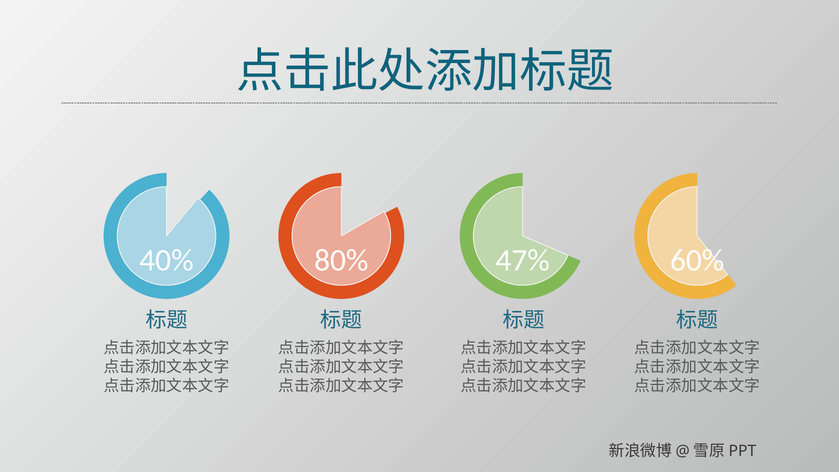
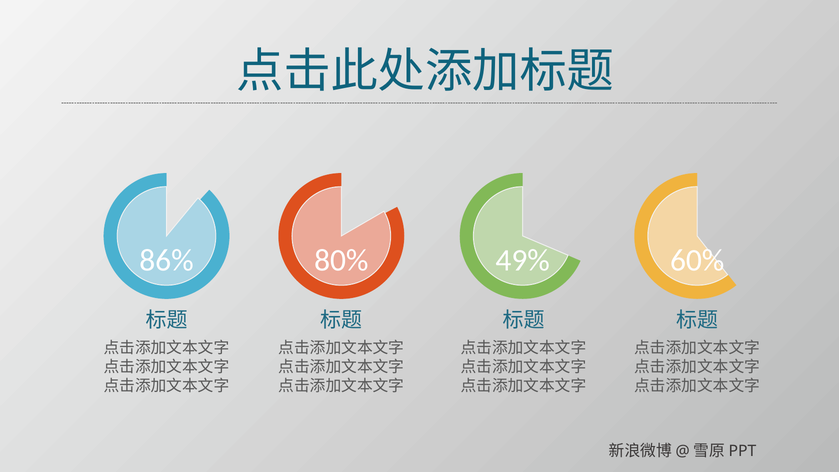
40%: 40% -> 86%
47%: 47% -> 49%
